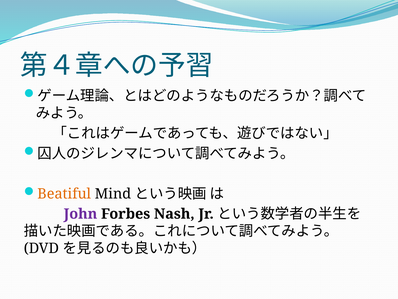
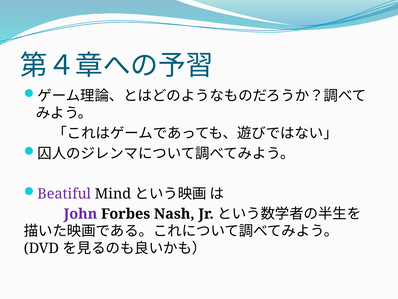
Beatiful colour: orange -> purple
